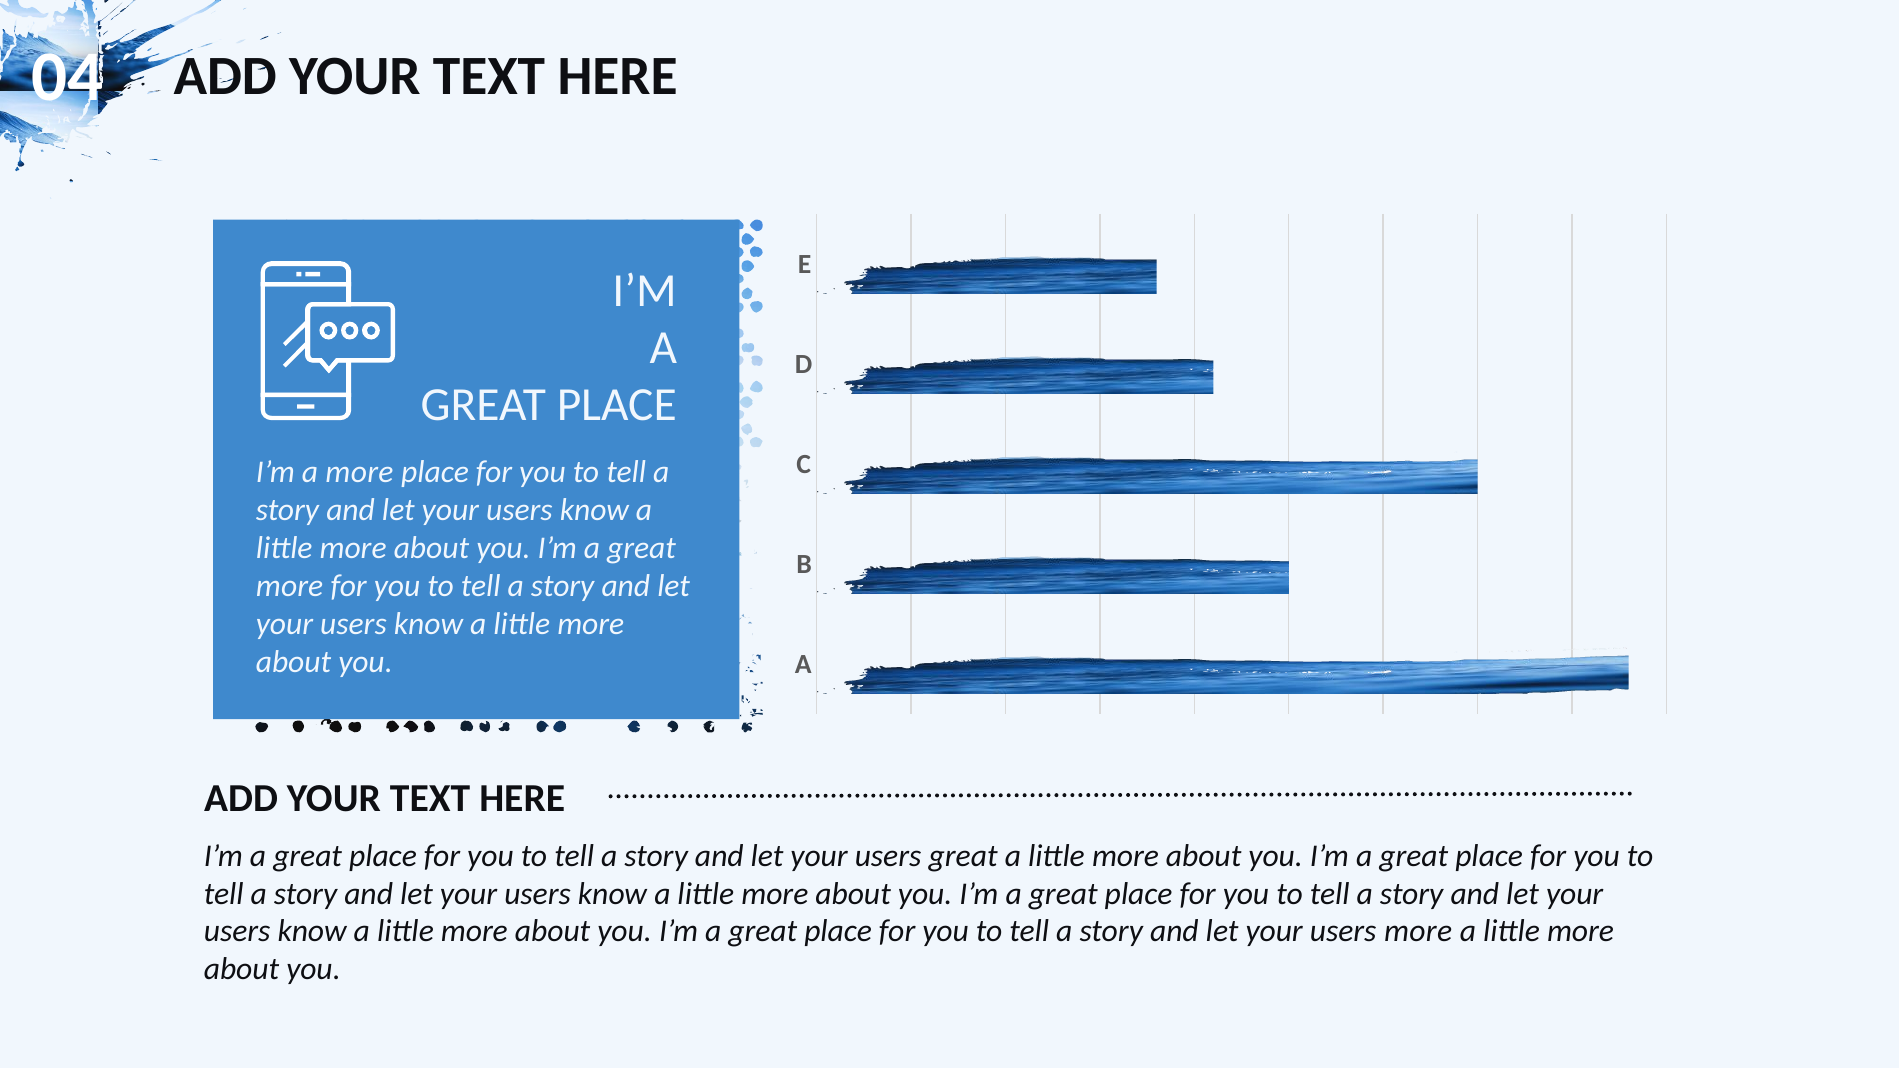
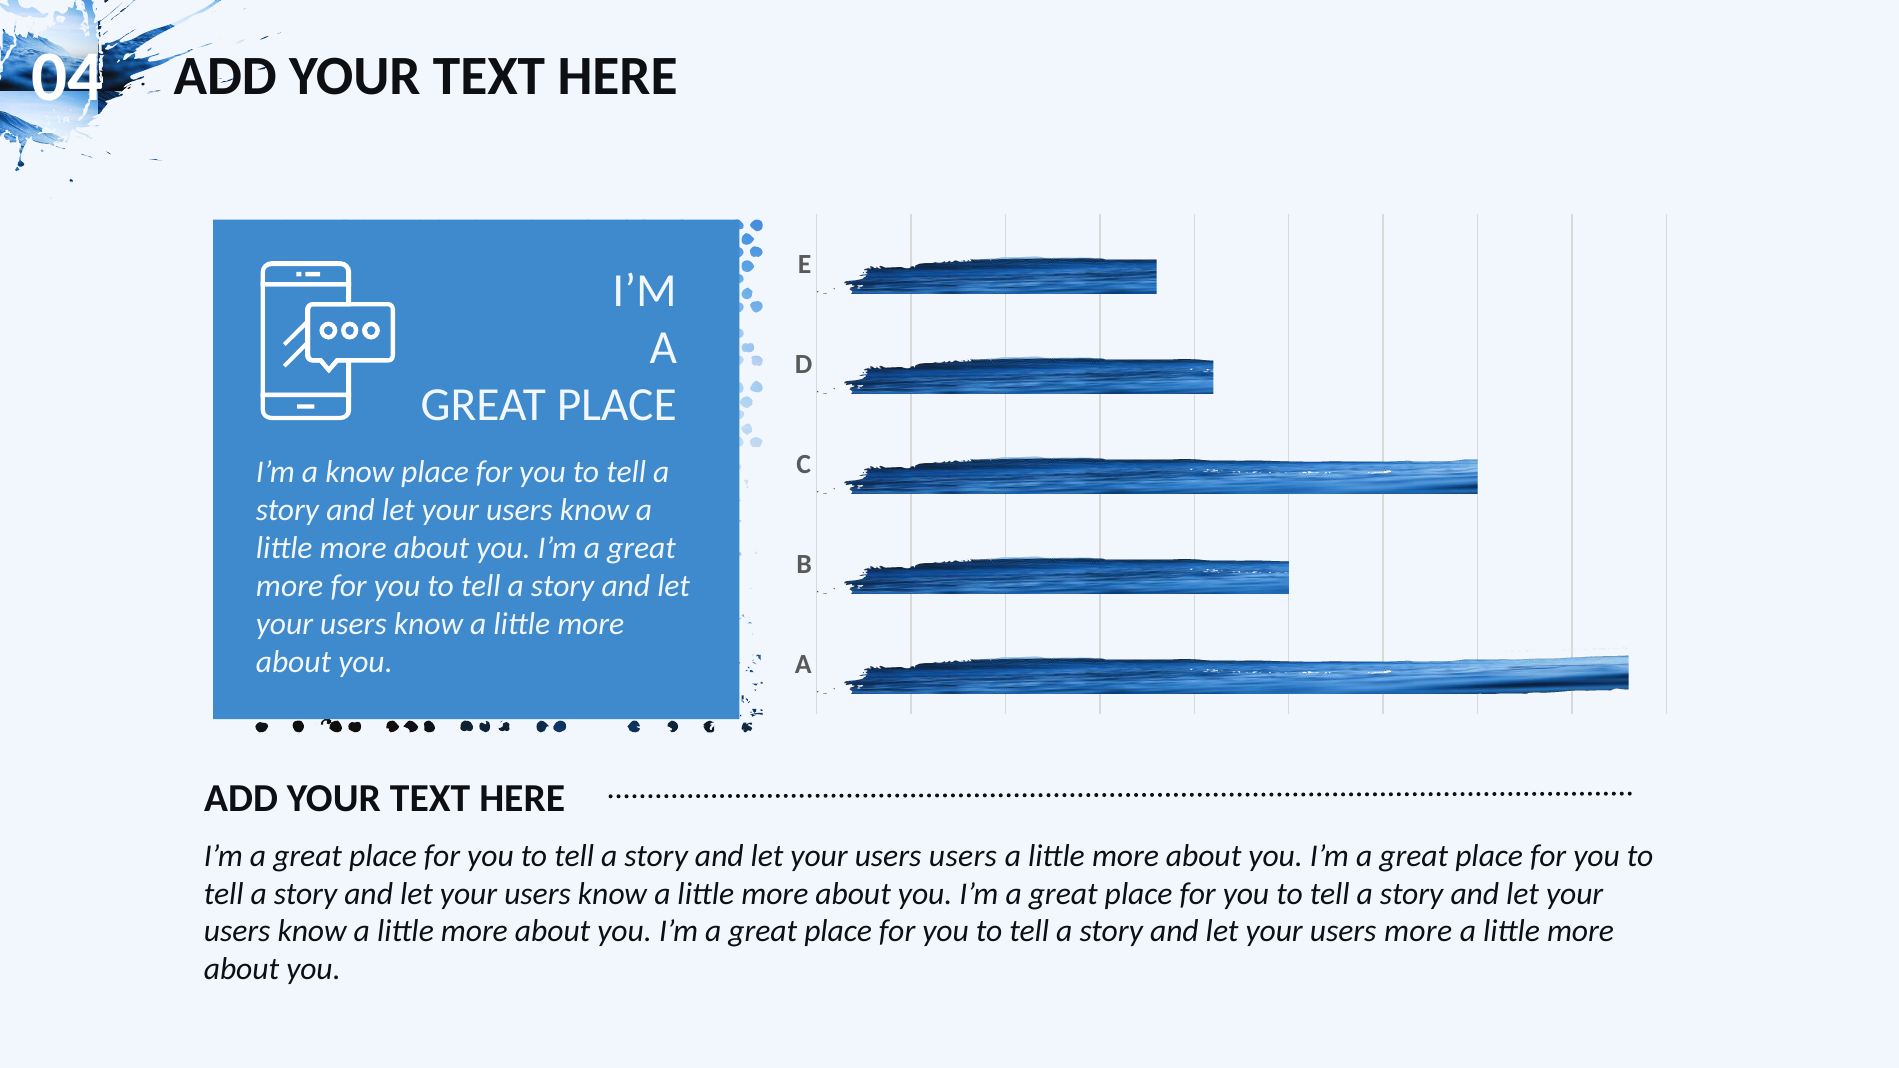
a more: more -> know
users great: great -> users
